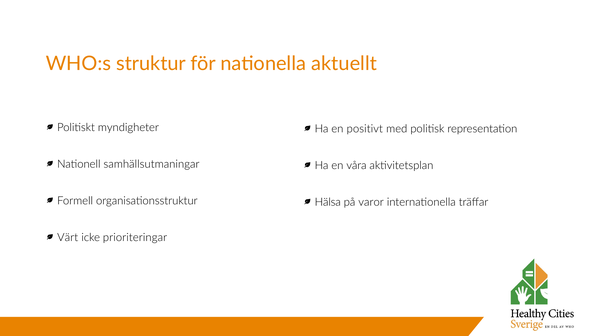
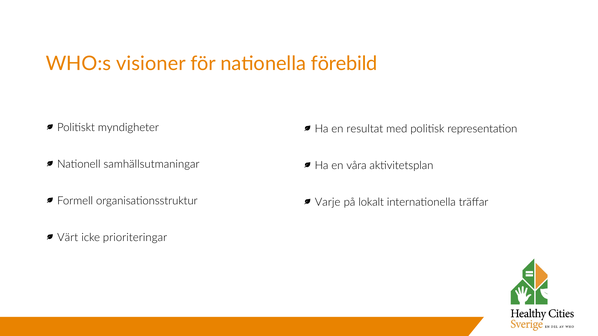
struktur: struktur -> visioner
aktuellt: aktuellt -> förebild
positivt: positivt -> resultat
Hälsa: Hälsa -> Varje
varor: varor -> lokalt
